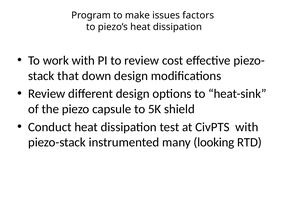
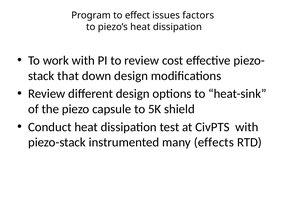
make: make -> effect
looking: looking -> effects
